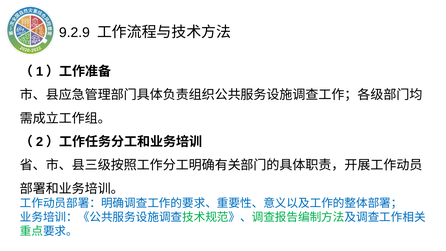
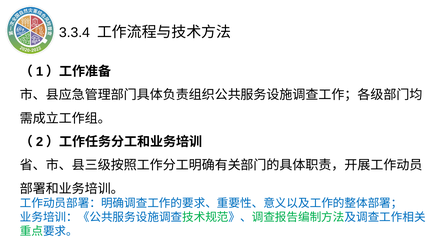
9.2.9: 9.2.9 -> 3.3.4
